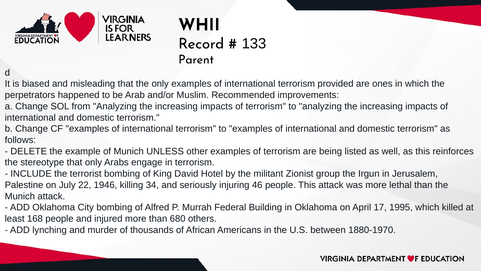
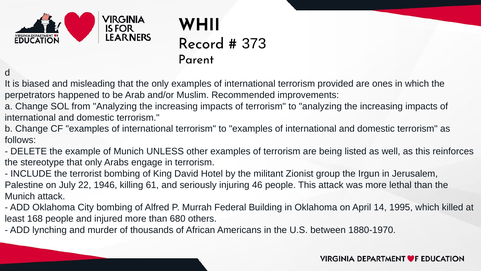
133: 133 -> 373
34: 34 -> 61
17: 17 -> 14
